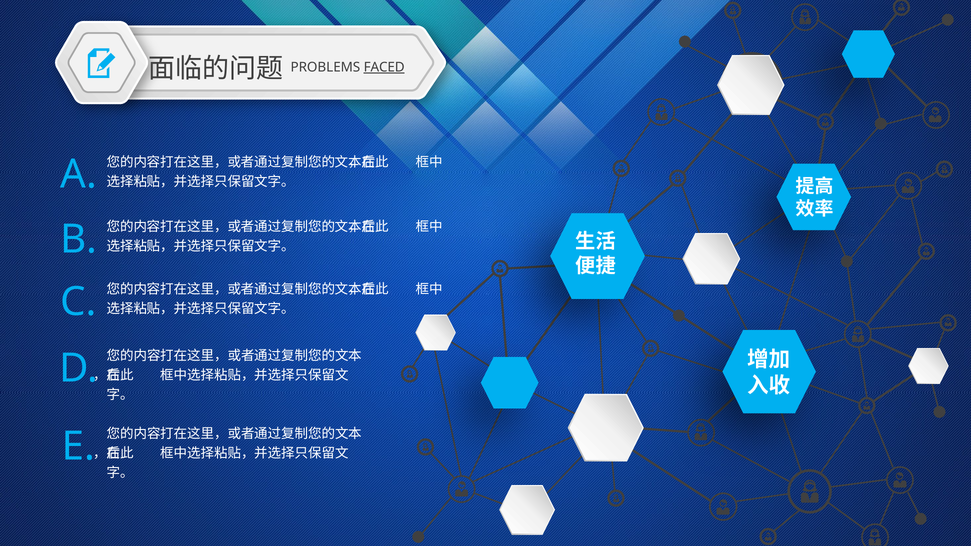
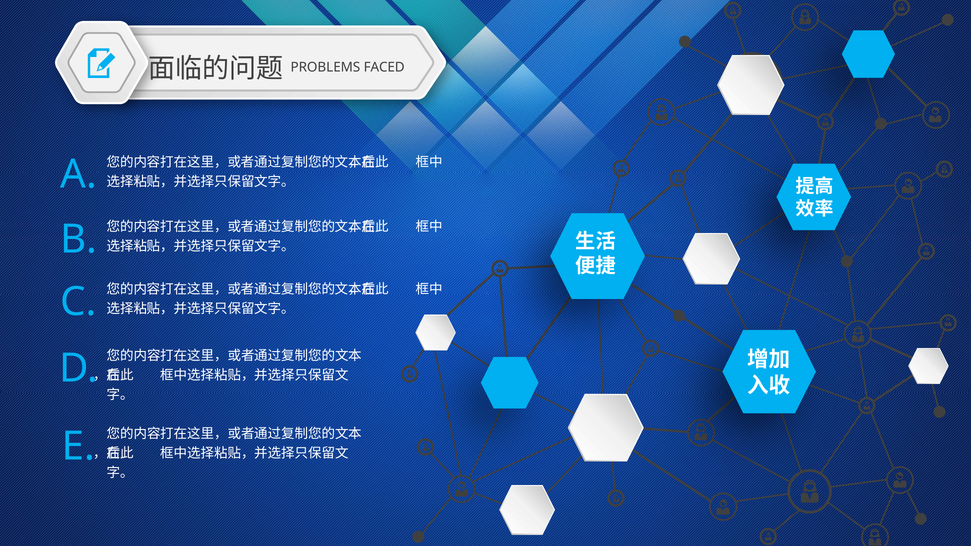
FACED underline: present -> none
